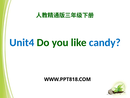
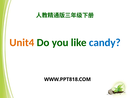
Unit4 colour: blue -> orange
